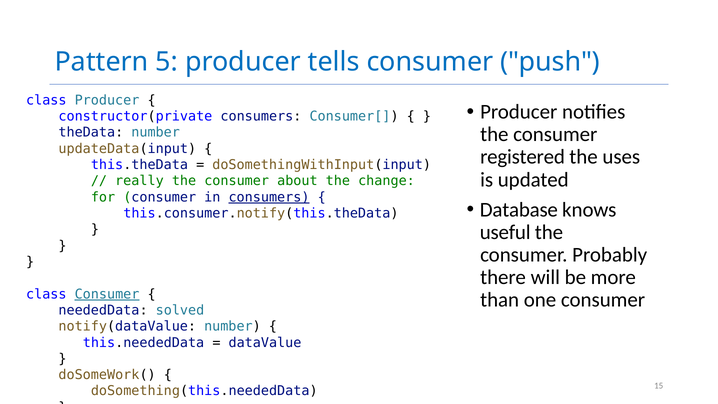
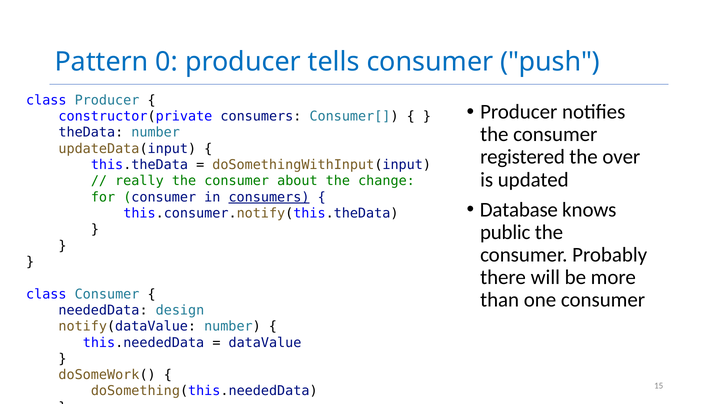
5: 5 -> 0
uses: uses -> over
useful: useful -> public
Consumer at (107, 294) underline: present -> none
solved: solved -> design
